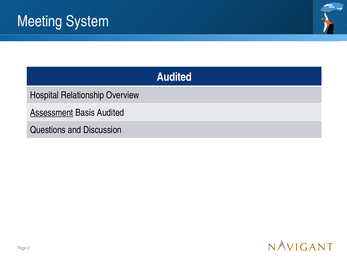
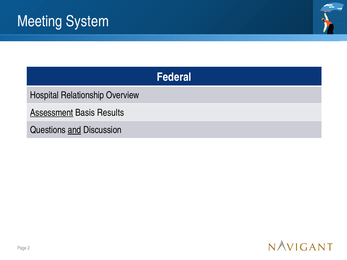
Audited at (174, 77): Audited -> Federal
Basis Audited: Audited -> Results
and underline: none -> present
